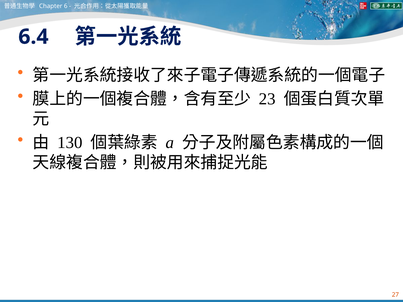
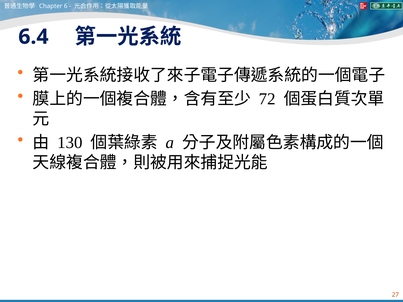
23: 23 -> 72
